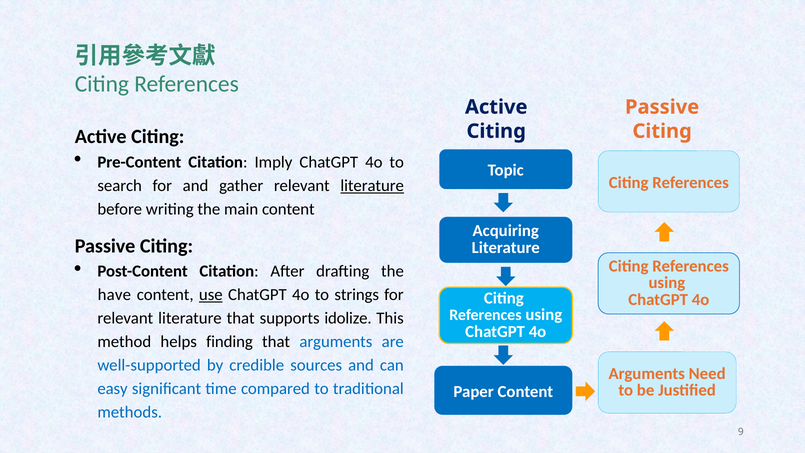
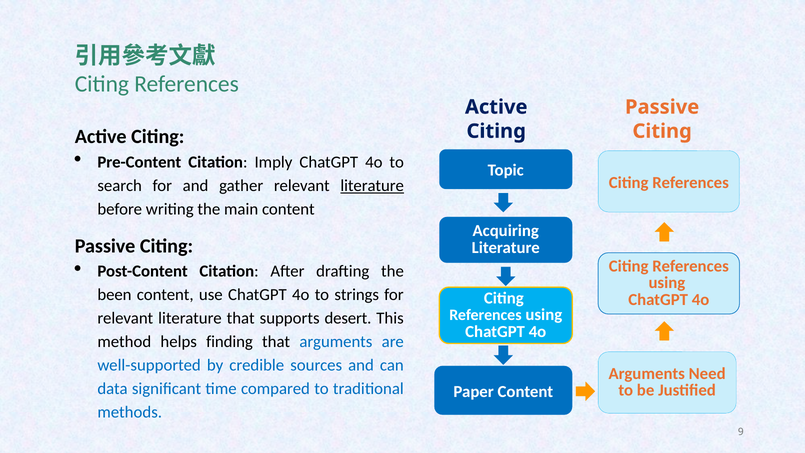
have: have -> been
use underline: present -> none
idolize: idolize -> desert
easy: easy -> data
